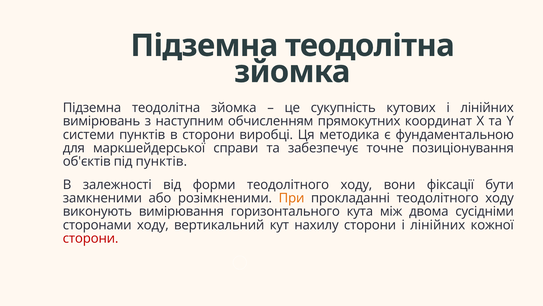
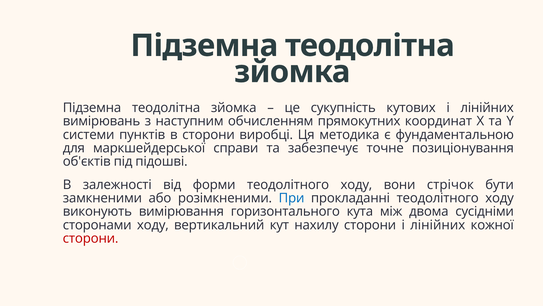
під пунктів: пунктів -> підошві
фіксації: фіксації -> стрічок
При colour: orange -> blue
